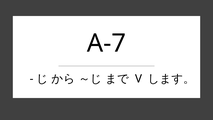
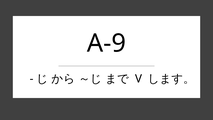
A-7: A-7 -> A-9
